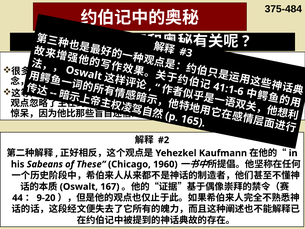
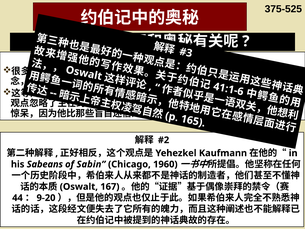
375-484: 375-484 -> 375-525
These: These -> Sabin
